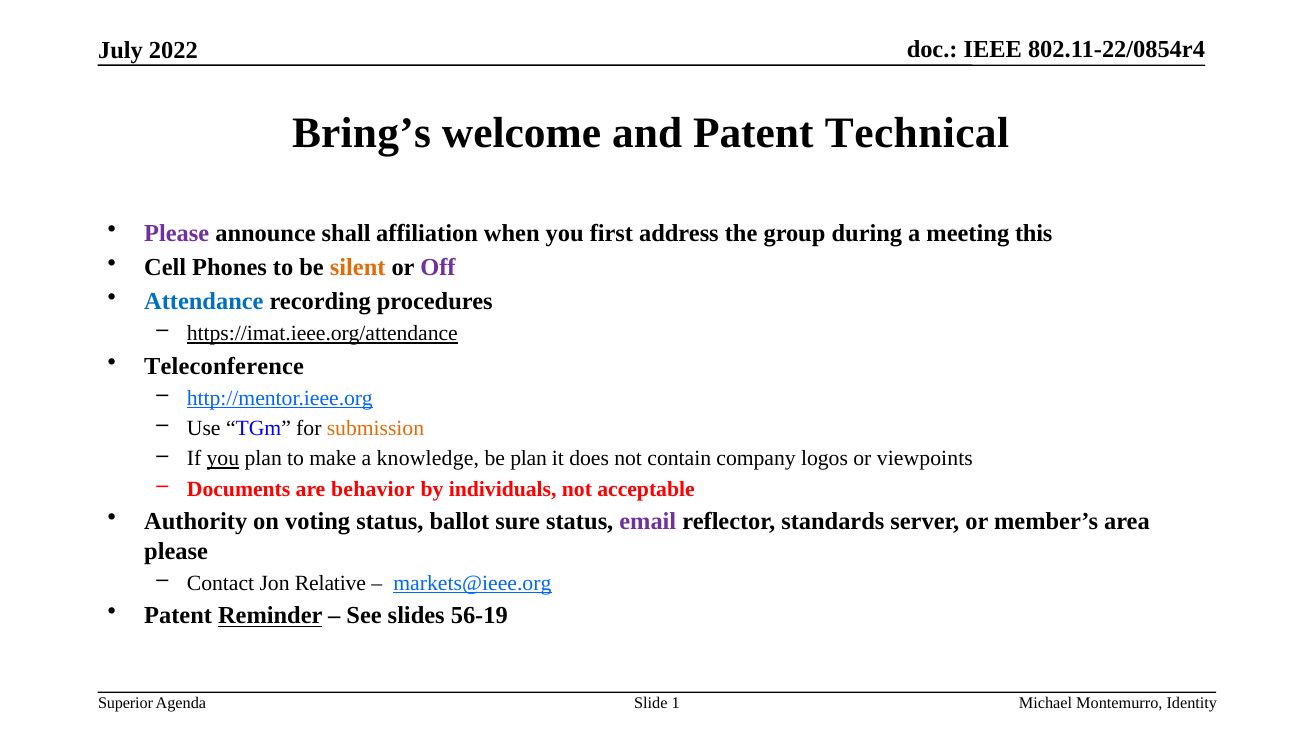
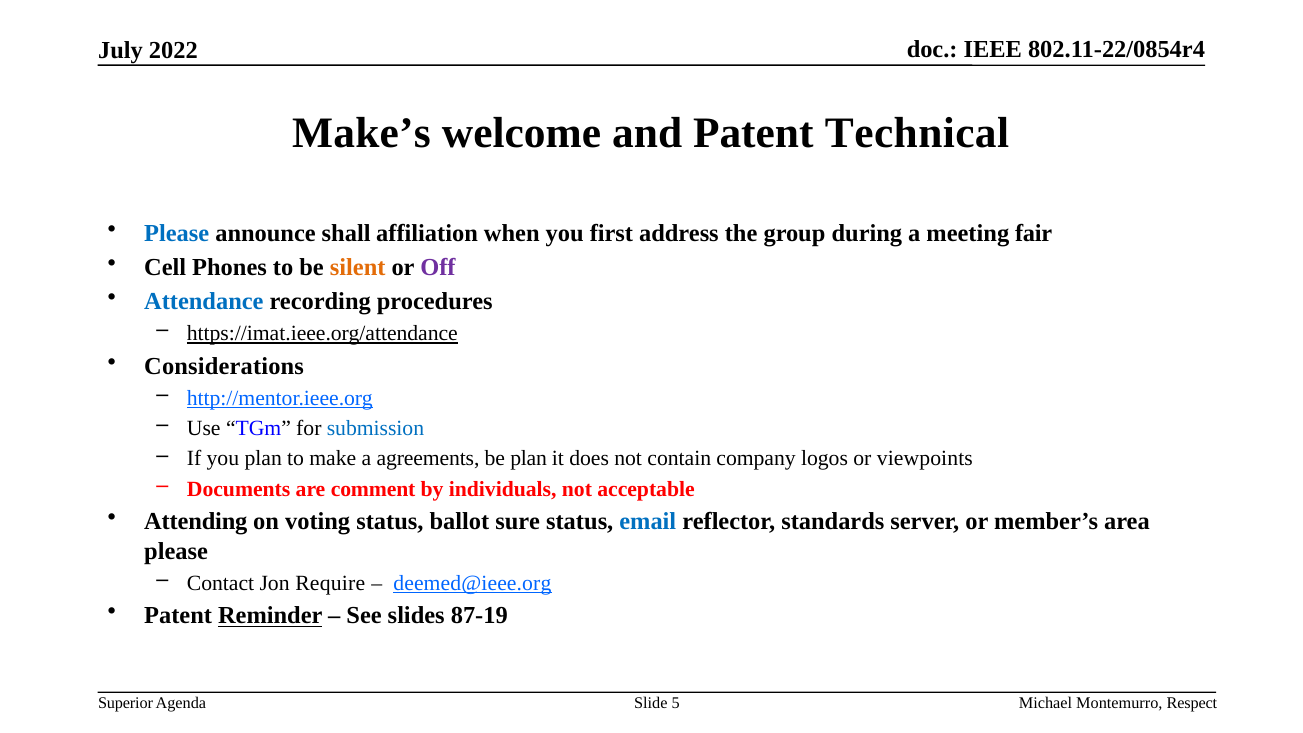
Bring’s: Bring’s -> Make’s
Please at (177, 233) colour: purple -> blue
this: this -> fair
Teleconference: Teleconference -> Considerations
submission colour: orange -> blue
you at (223, 459) underline: present -> none
knowledge: knowledge -> agreements
behavior: behavior -> comment
Authority: Authority -> Attending
email colour: purple -> blue
Relative: Relative -> Require
markets@ieee.org: markets@ieee.org -> deemed@ieee.org
56-19: 56-19 -> 87-19
1: 1 -> 5
Identity: Identity -> Respect
